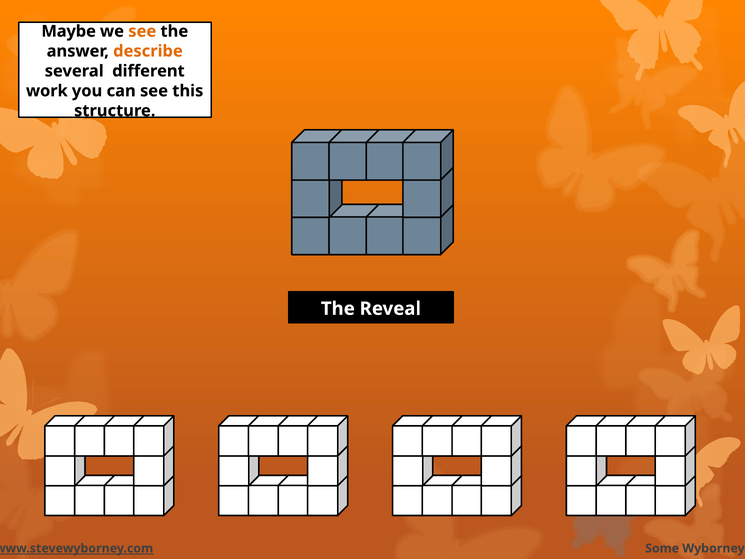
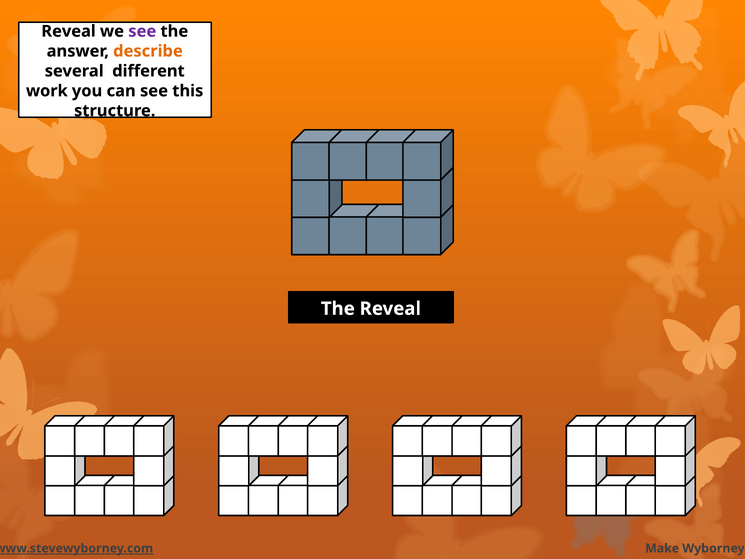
Maybe at (69, 31): Maybe -> Reveal
see at (142, 31) colour: orange -> purple
Some: Some -> Make
